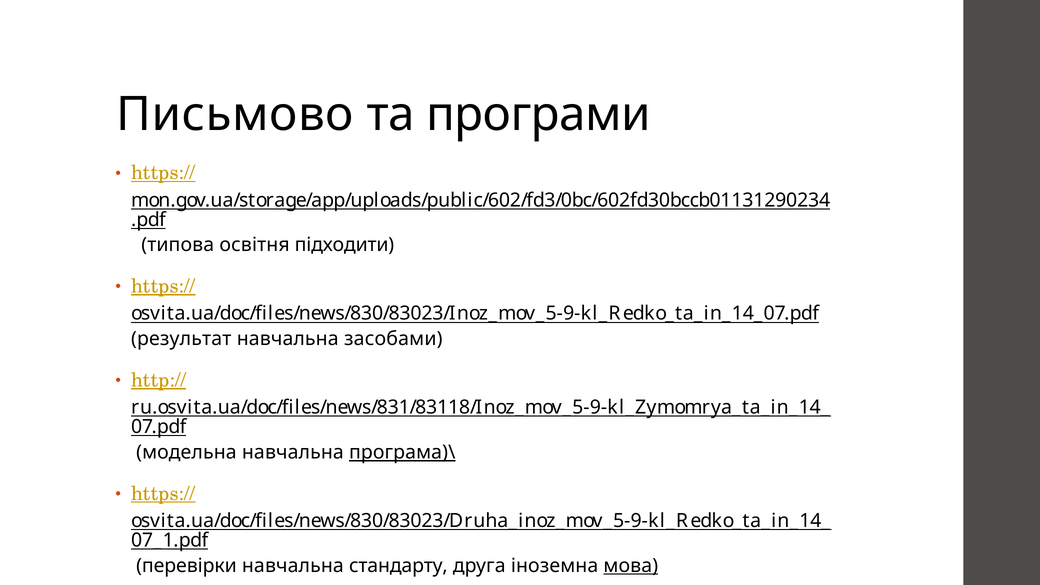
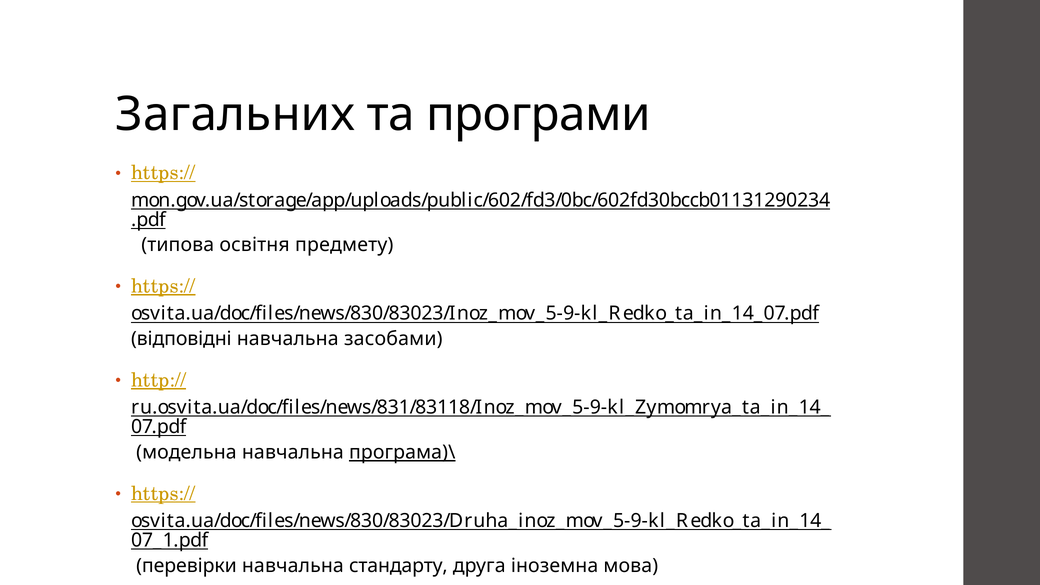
Письмово: Письмово -> Загальних
підходити: підходити -> предмету
результат: результат -> відповідні
мова underline: present -> none
